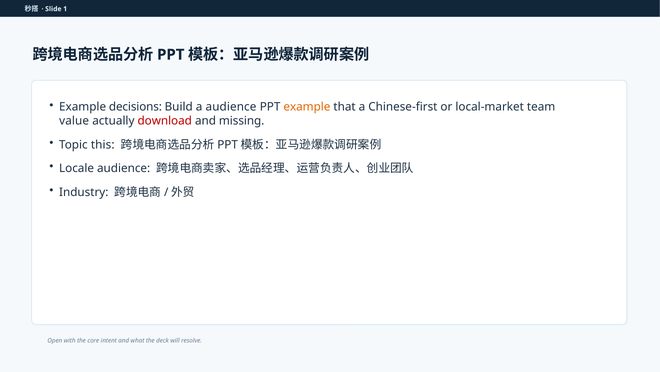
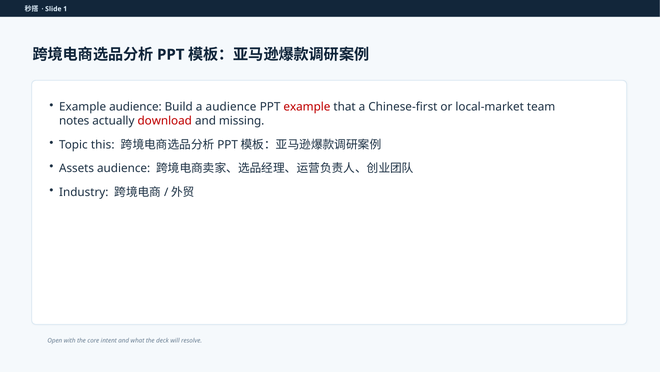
Example decisions: decisions -> audience
example at (307, 107) colour: orange -> red
value: value -> notes
Locale: Locale -> Assets
